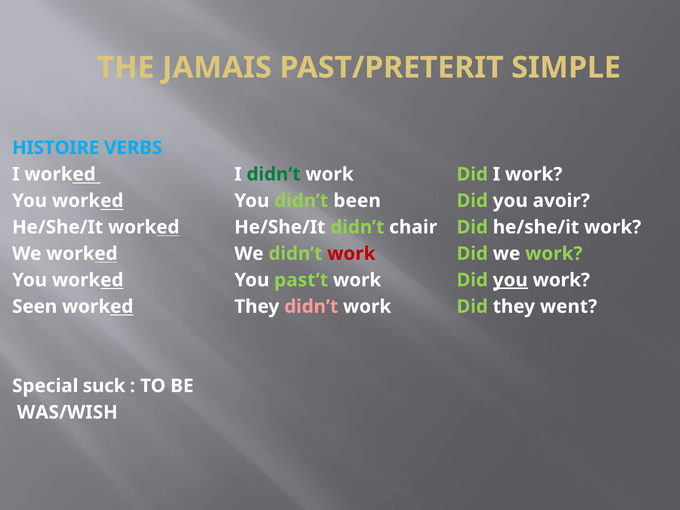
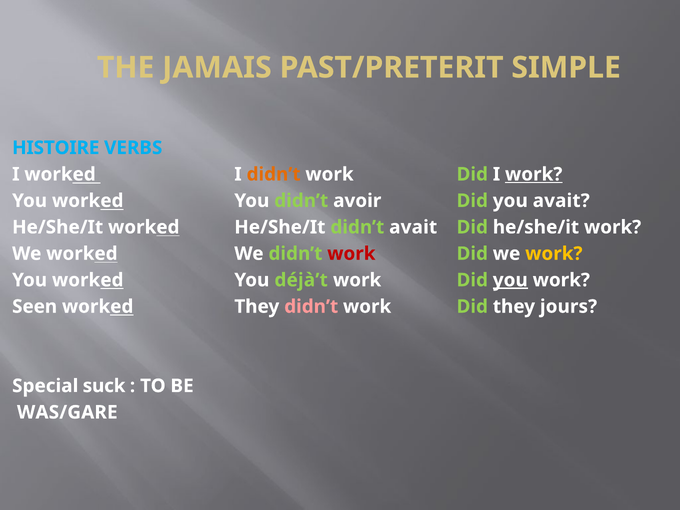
didn’t at (274, 174) colour: green -> orange
work at (534, 174) underline: none -> present
been: been -> avoir
you avoir: avoir -> avait
didn’t chair: chair -> avait
work at (554, 254) colour: light green -> yellow
past’t: past’t -> déjà’t
went: went -> jours
WAS/WISH: WAS/WISH -> WAS/GARE
